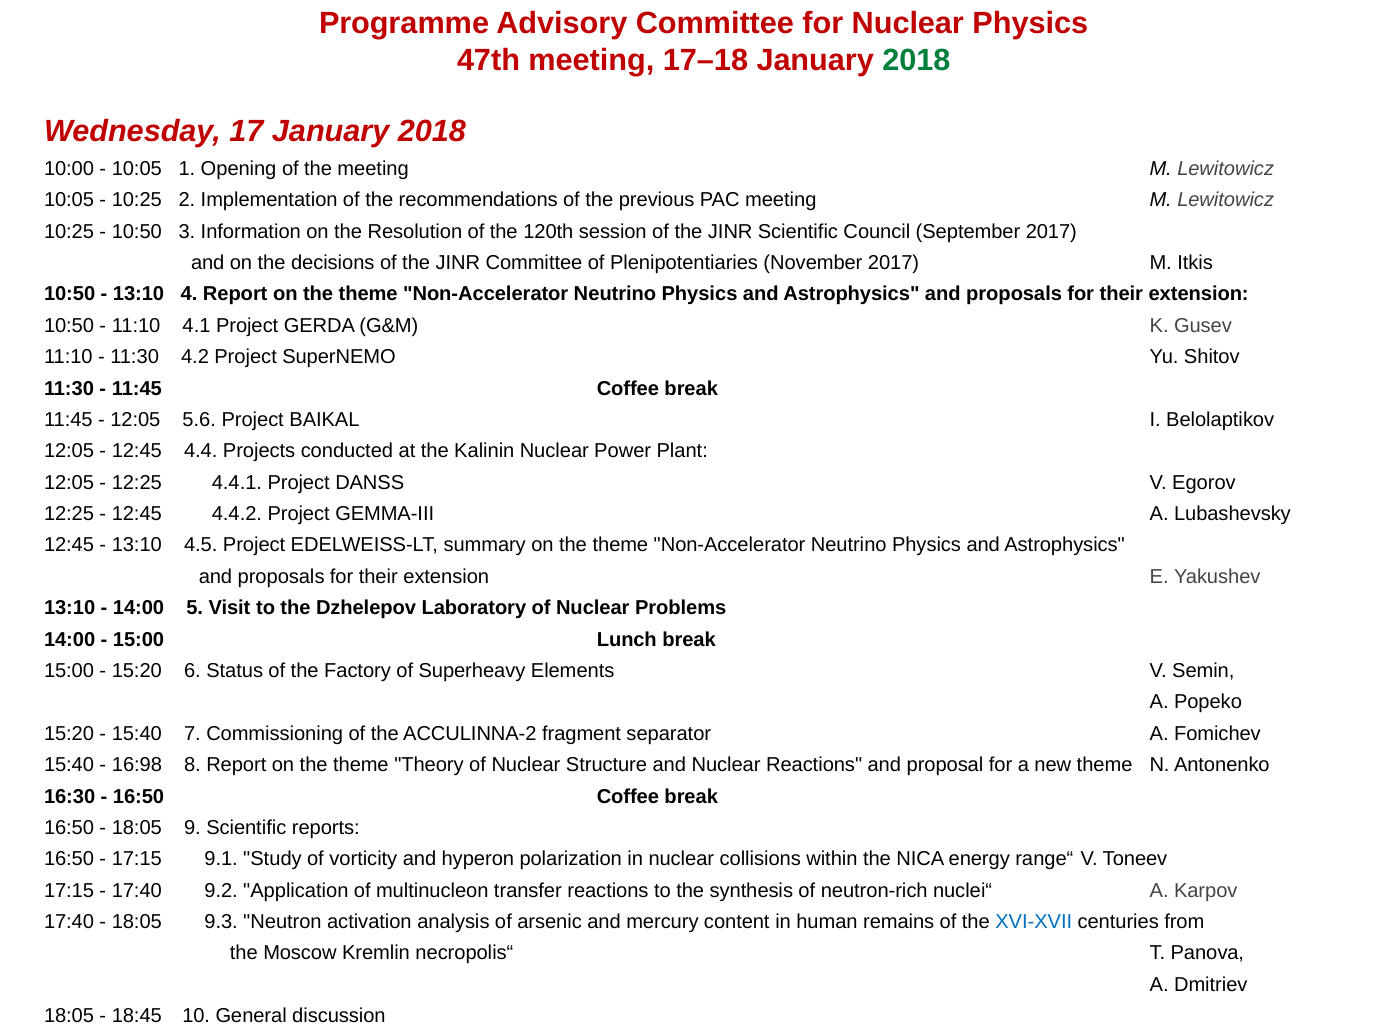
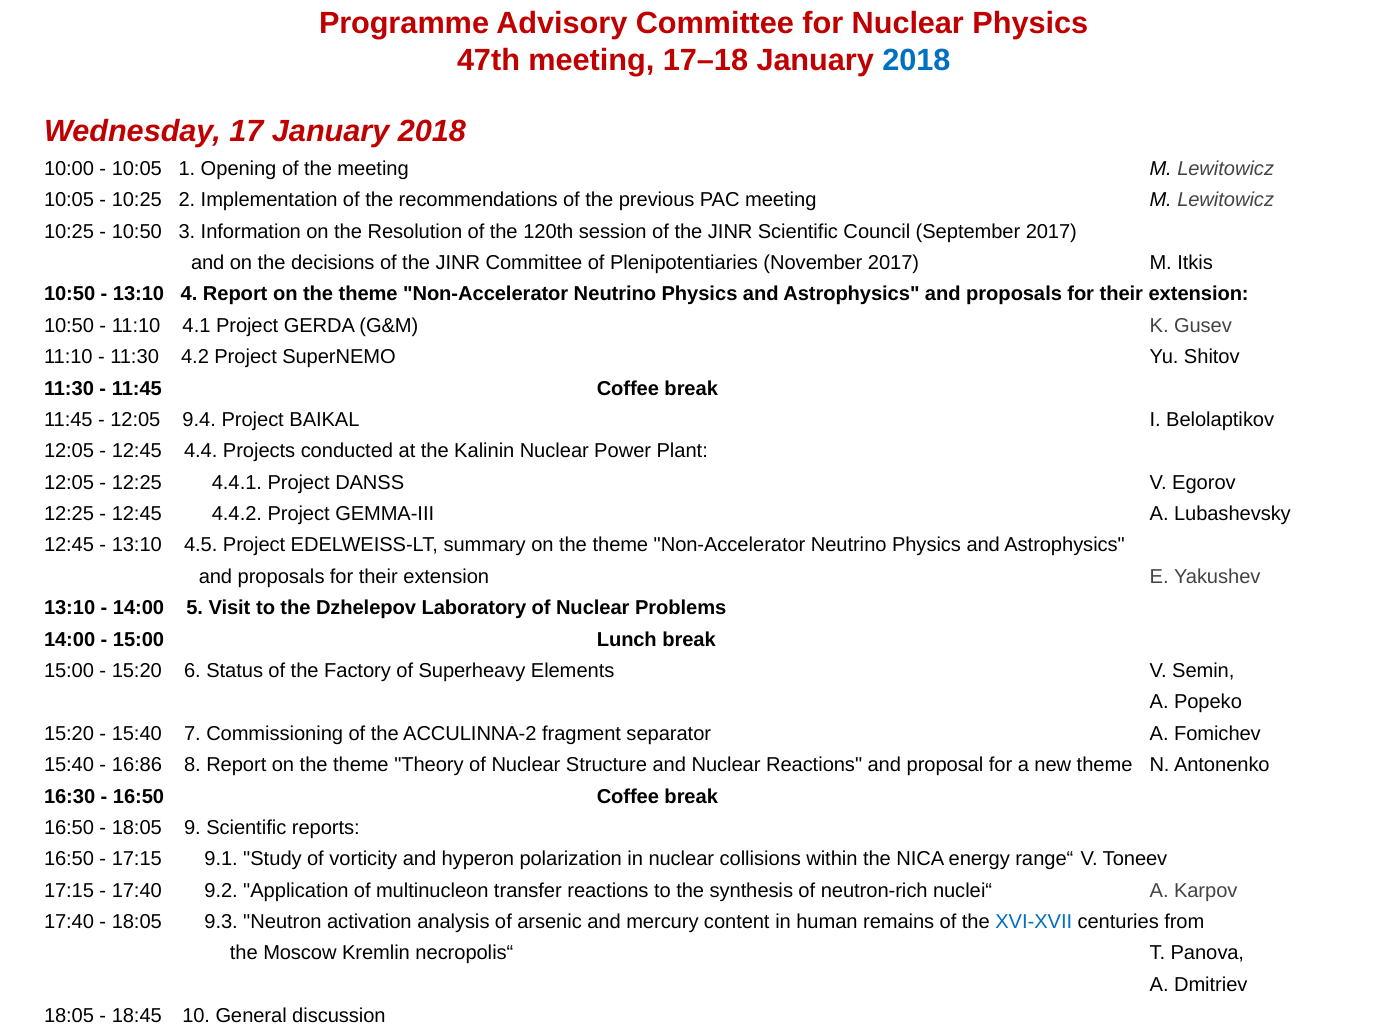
2018 at (916, 60) colour: green -> blue
5.6: 5.6 -> 9.4
16:98: 16:98 -> 16:86
